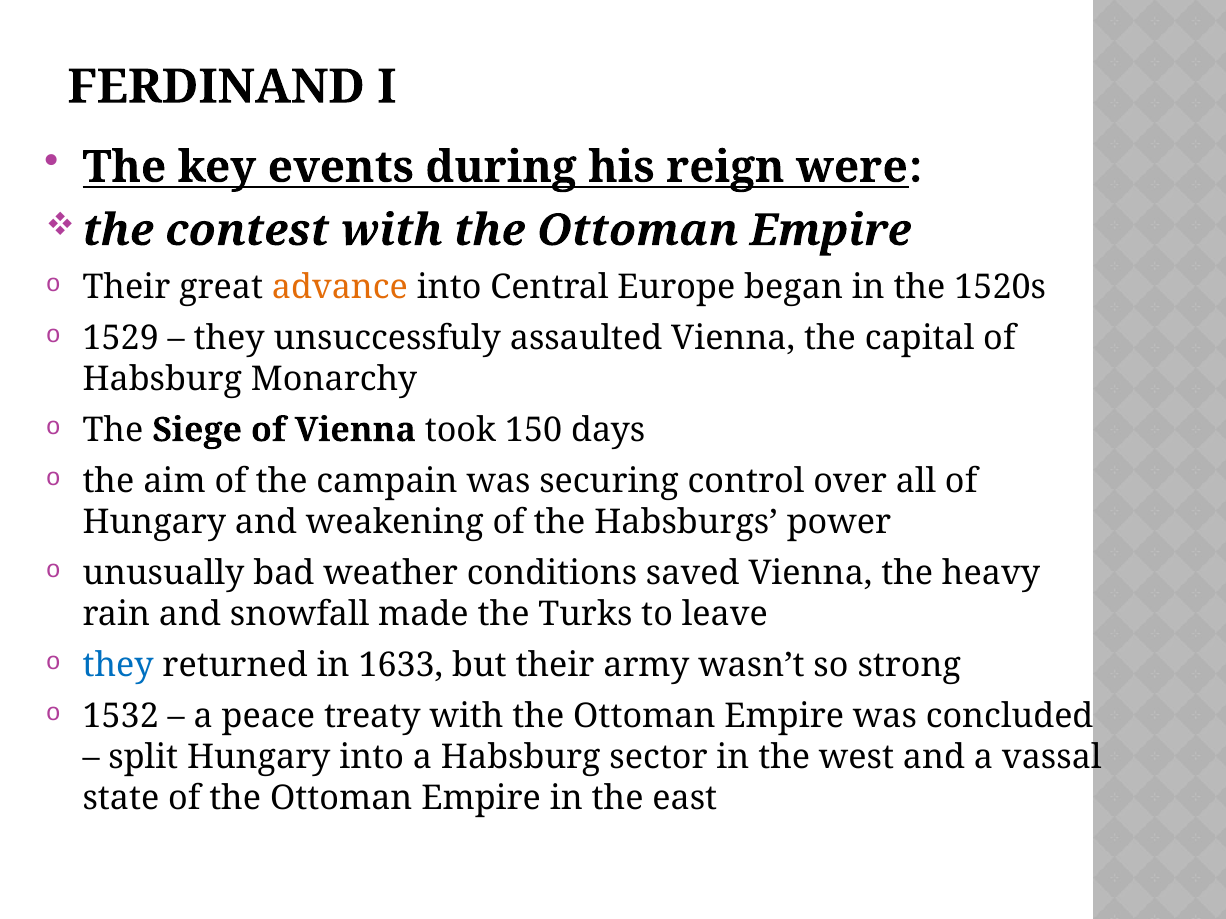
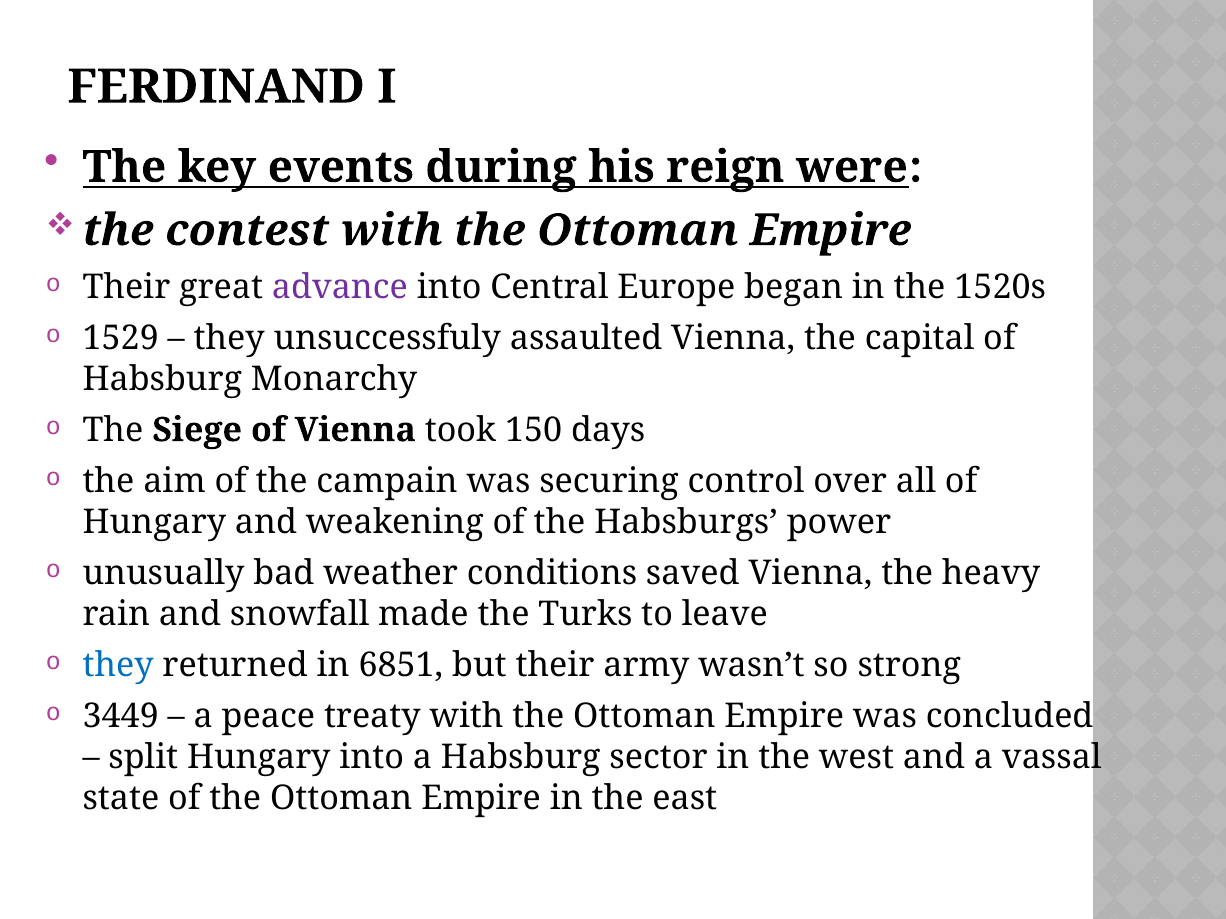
advance colour: orange -> purple
1633: 1633 -> 6851
1532: 1532 -> 3449
